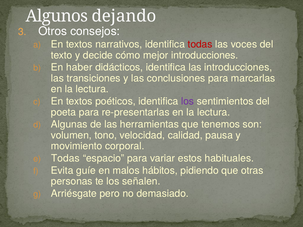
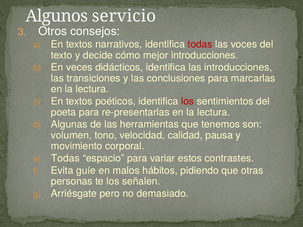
dejando: dejando -> servicio
haber: haber -> veces
los at (188, 101) colour: purple -> red
habituales: habituales -> contrastes
